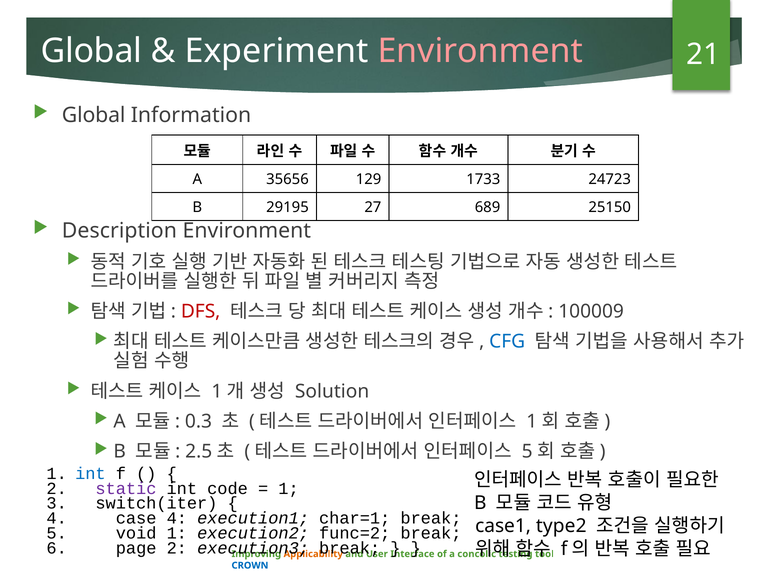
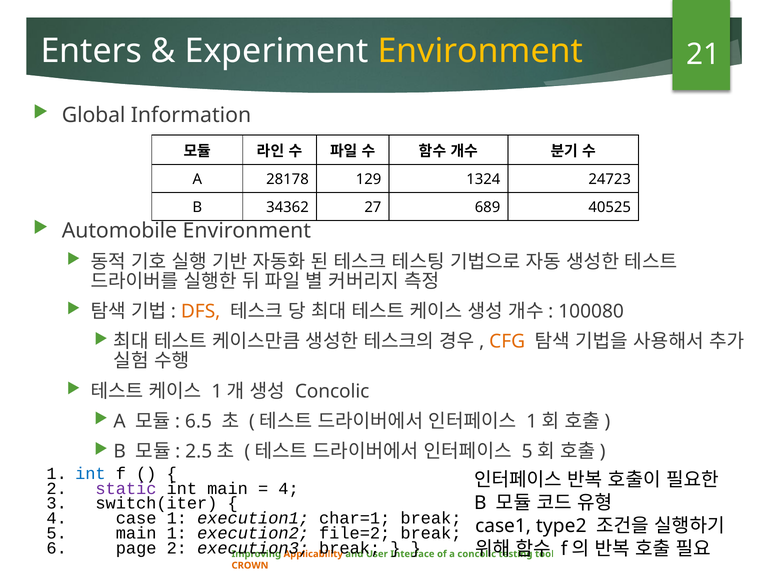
Global at (91, 51): Global -> Enters
Environment at (480, 51) colour: pink -> yellow
35656: 35656 -> 28178
1733: 1733 -> 1324
29195: 29195 -> 34362
25150: 25150 -> 40525
Description: Description -> Automobile
DFS colour: red -> orange
100009: 100009 -> 100080
CFG colour: blue -> orange
Solution at (332, 391): Solution -> Concolic
0.3: 0.3 -> 6.5
int code: code -> main
1 at (289, 488): 1 -> 4
case 4: 4 -> 1
void at (136, 533): void -> main
func=2: func=2 -> file=2
CROWN colour: blue -> orange
